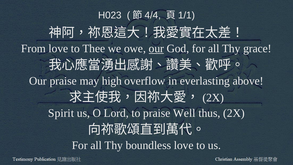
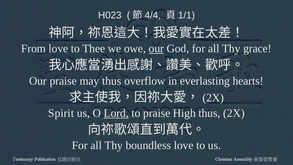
may high: high -> thus
above: above -> hearts
Lord underline: none -> present
Well: Well -> High
